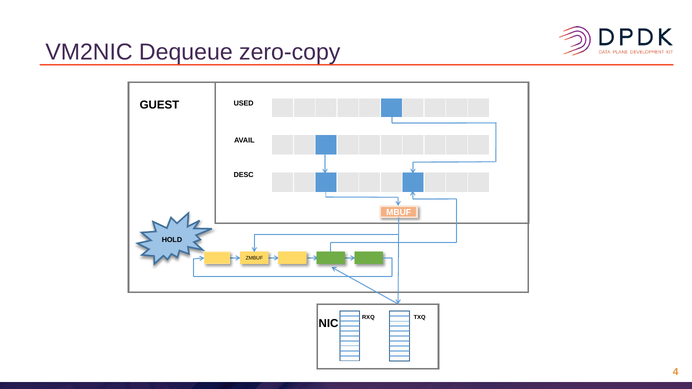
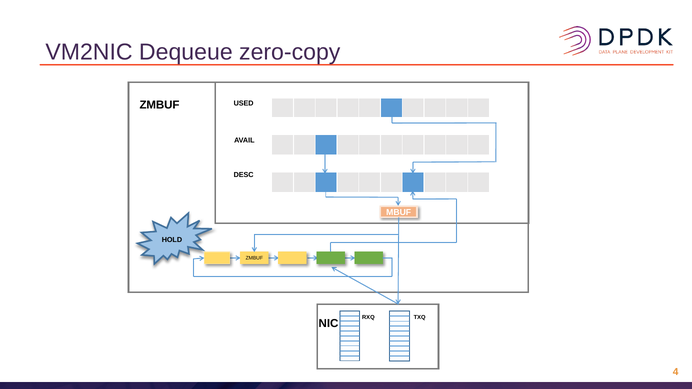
GUEST at (159, 105): GUEST -> ZMBUF
